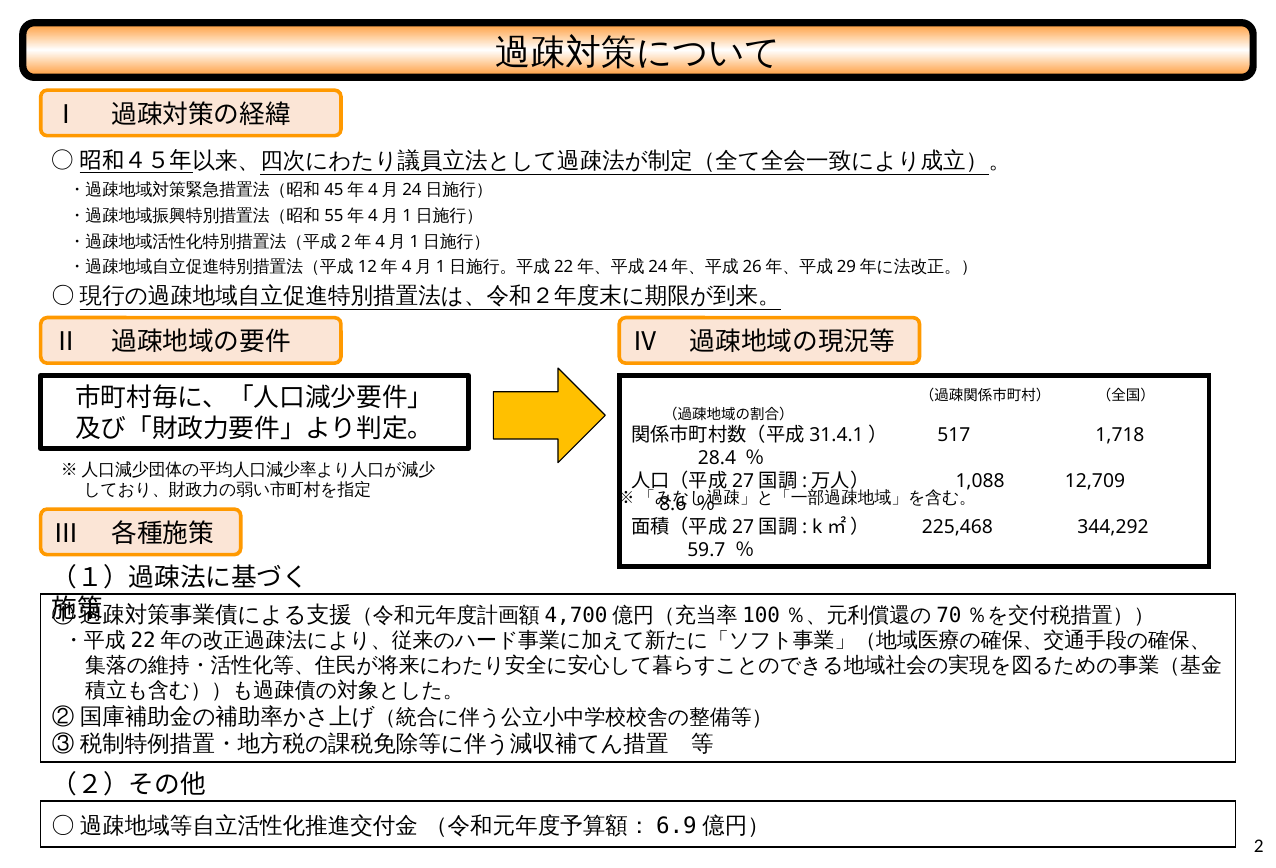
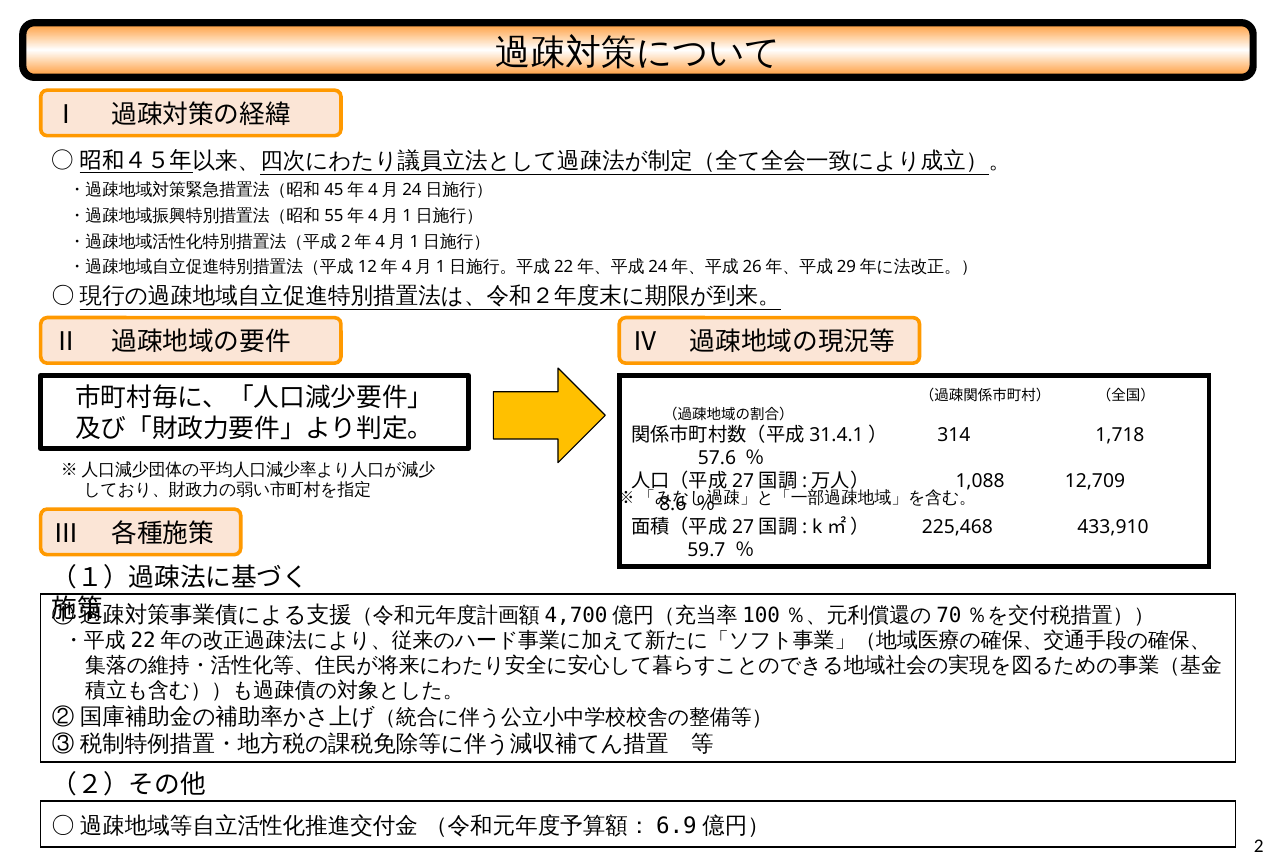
517: 517 -> 314
28.4: 28.4 -> 57.6
344,292: 344,292 -> 433,910
